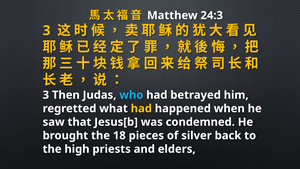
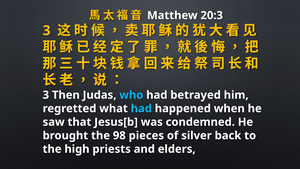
24:3: 24:3 -> 20:3
had at (141, 108) colour: yellow -> light blue
18: 18 -> 98
